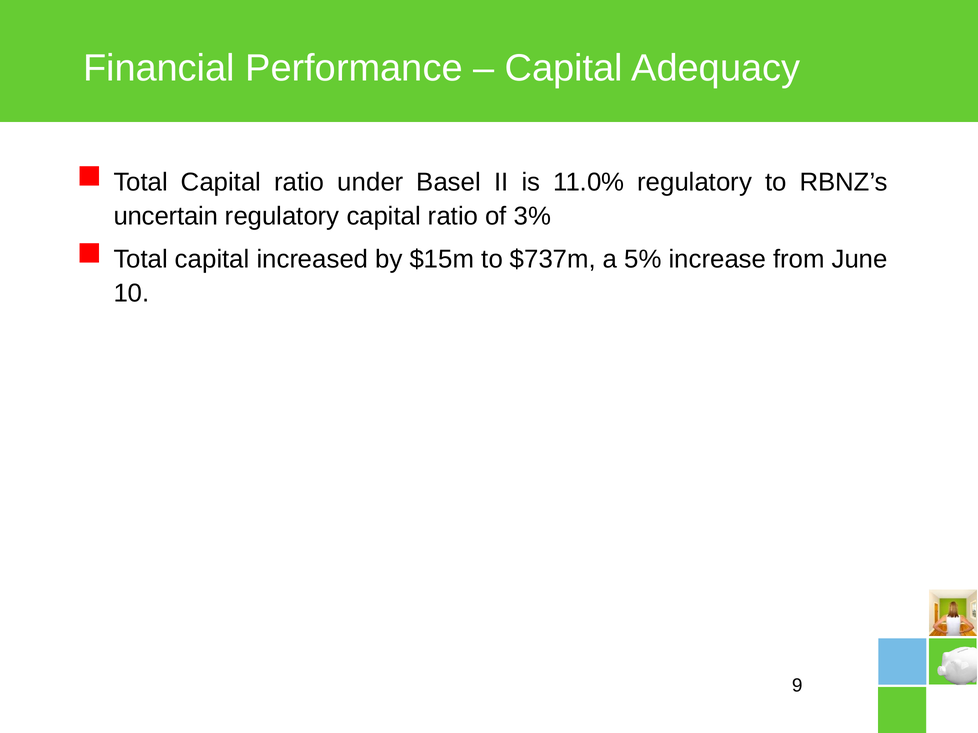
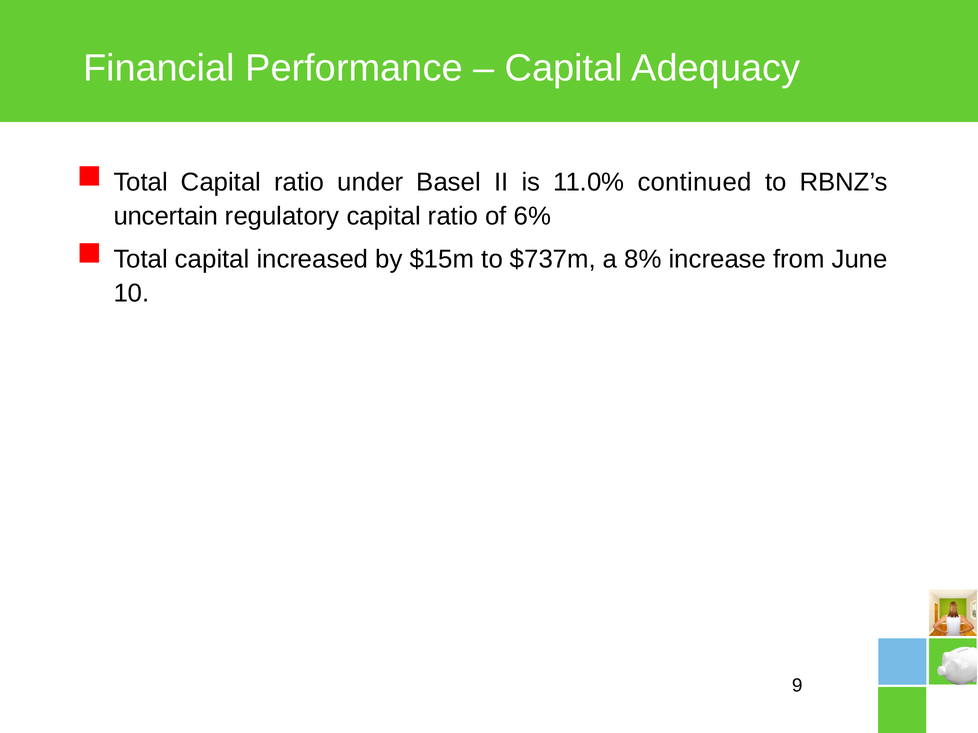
11.0% regulatory: regulatory -> continued
3%: 3% -> 6%
5%: 5% -> 8%
